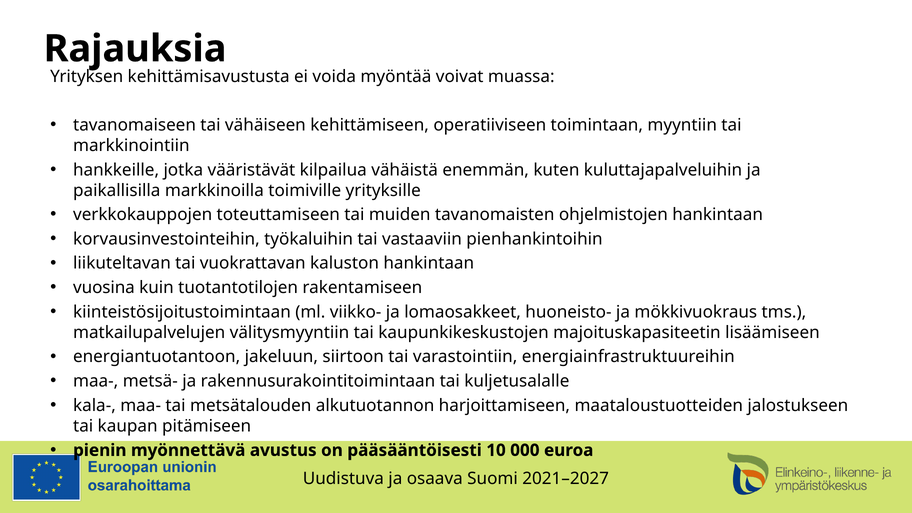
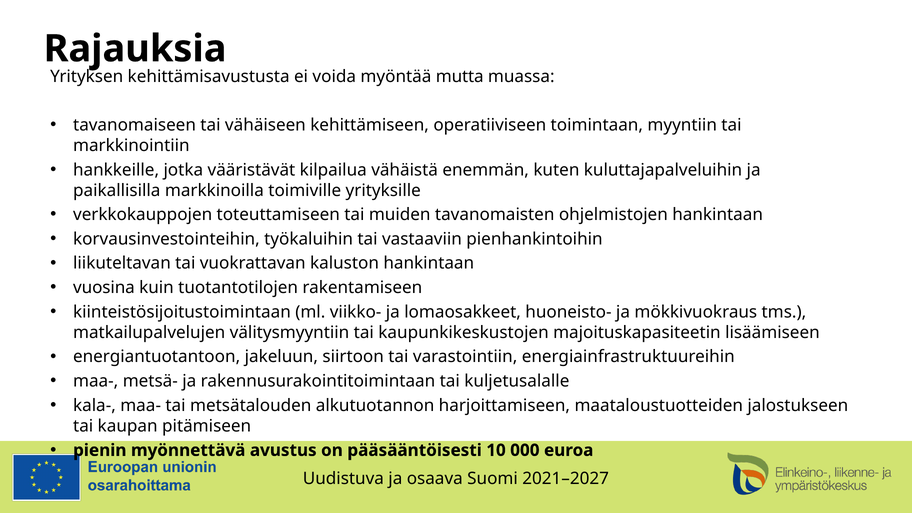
voivat: voivat -> mutta
